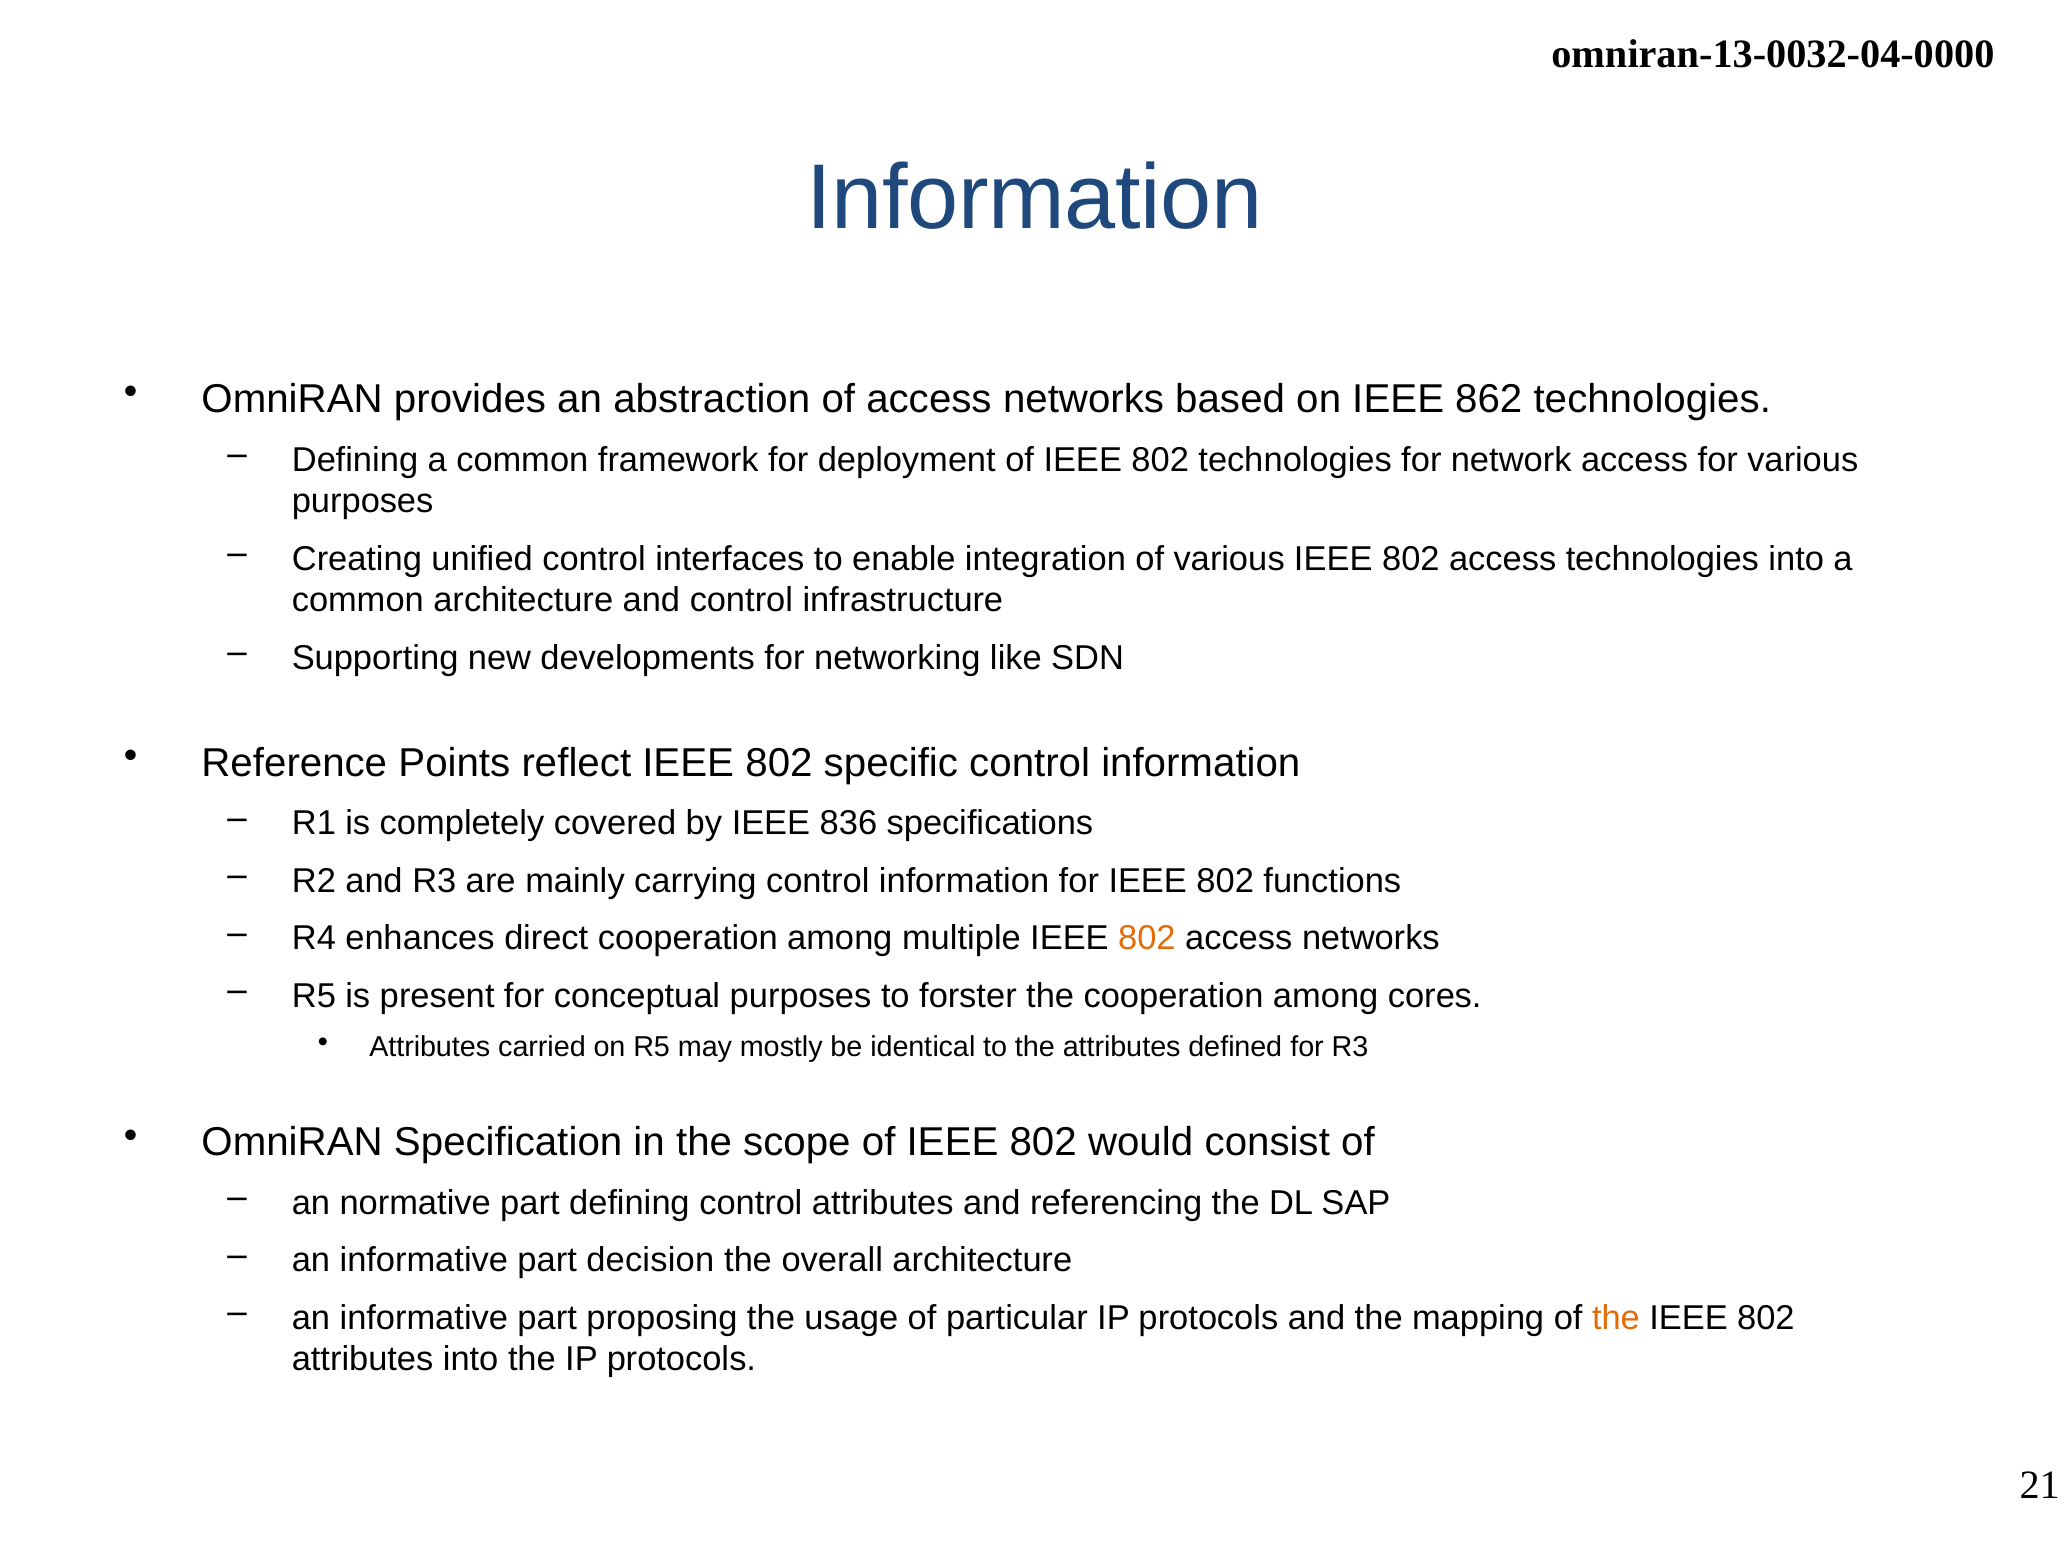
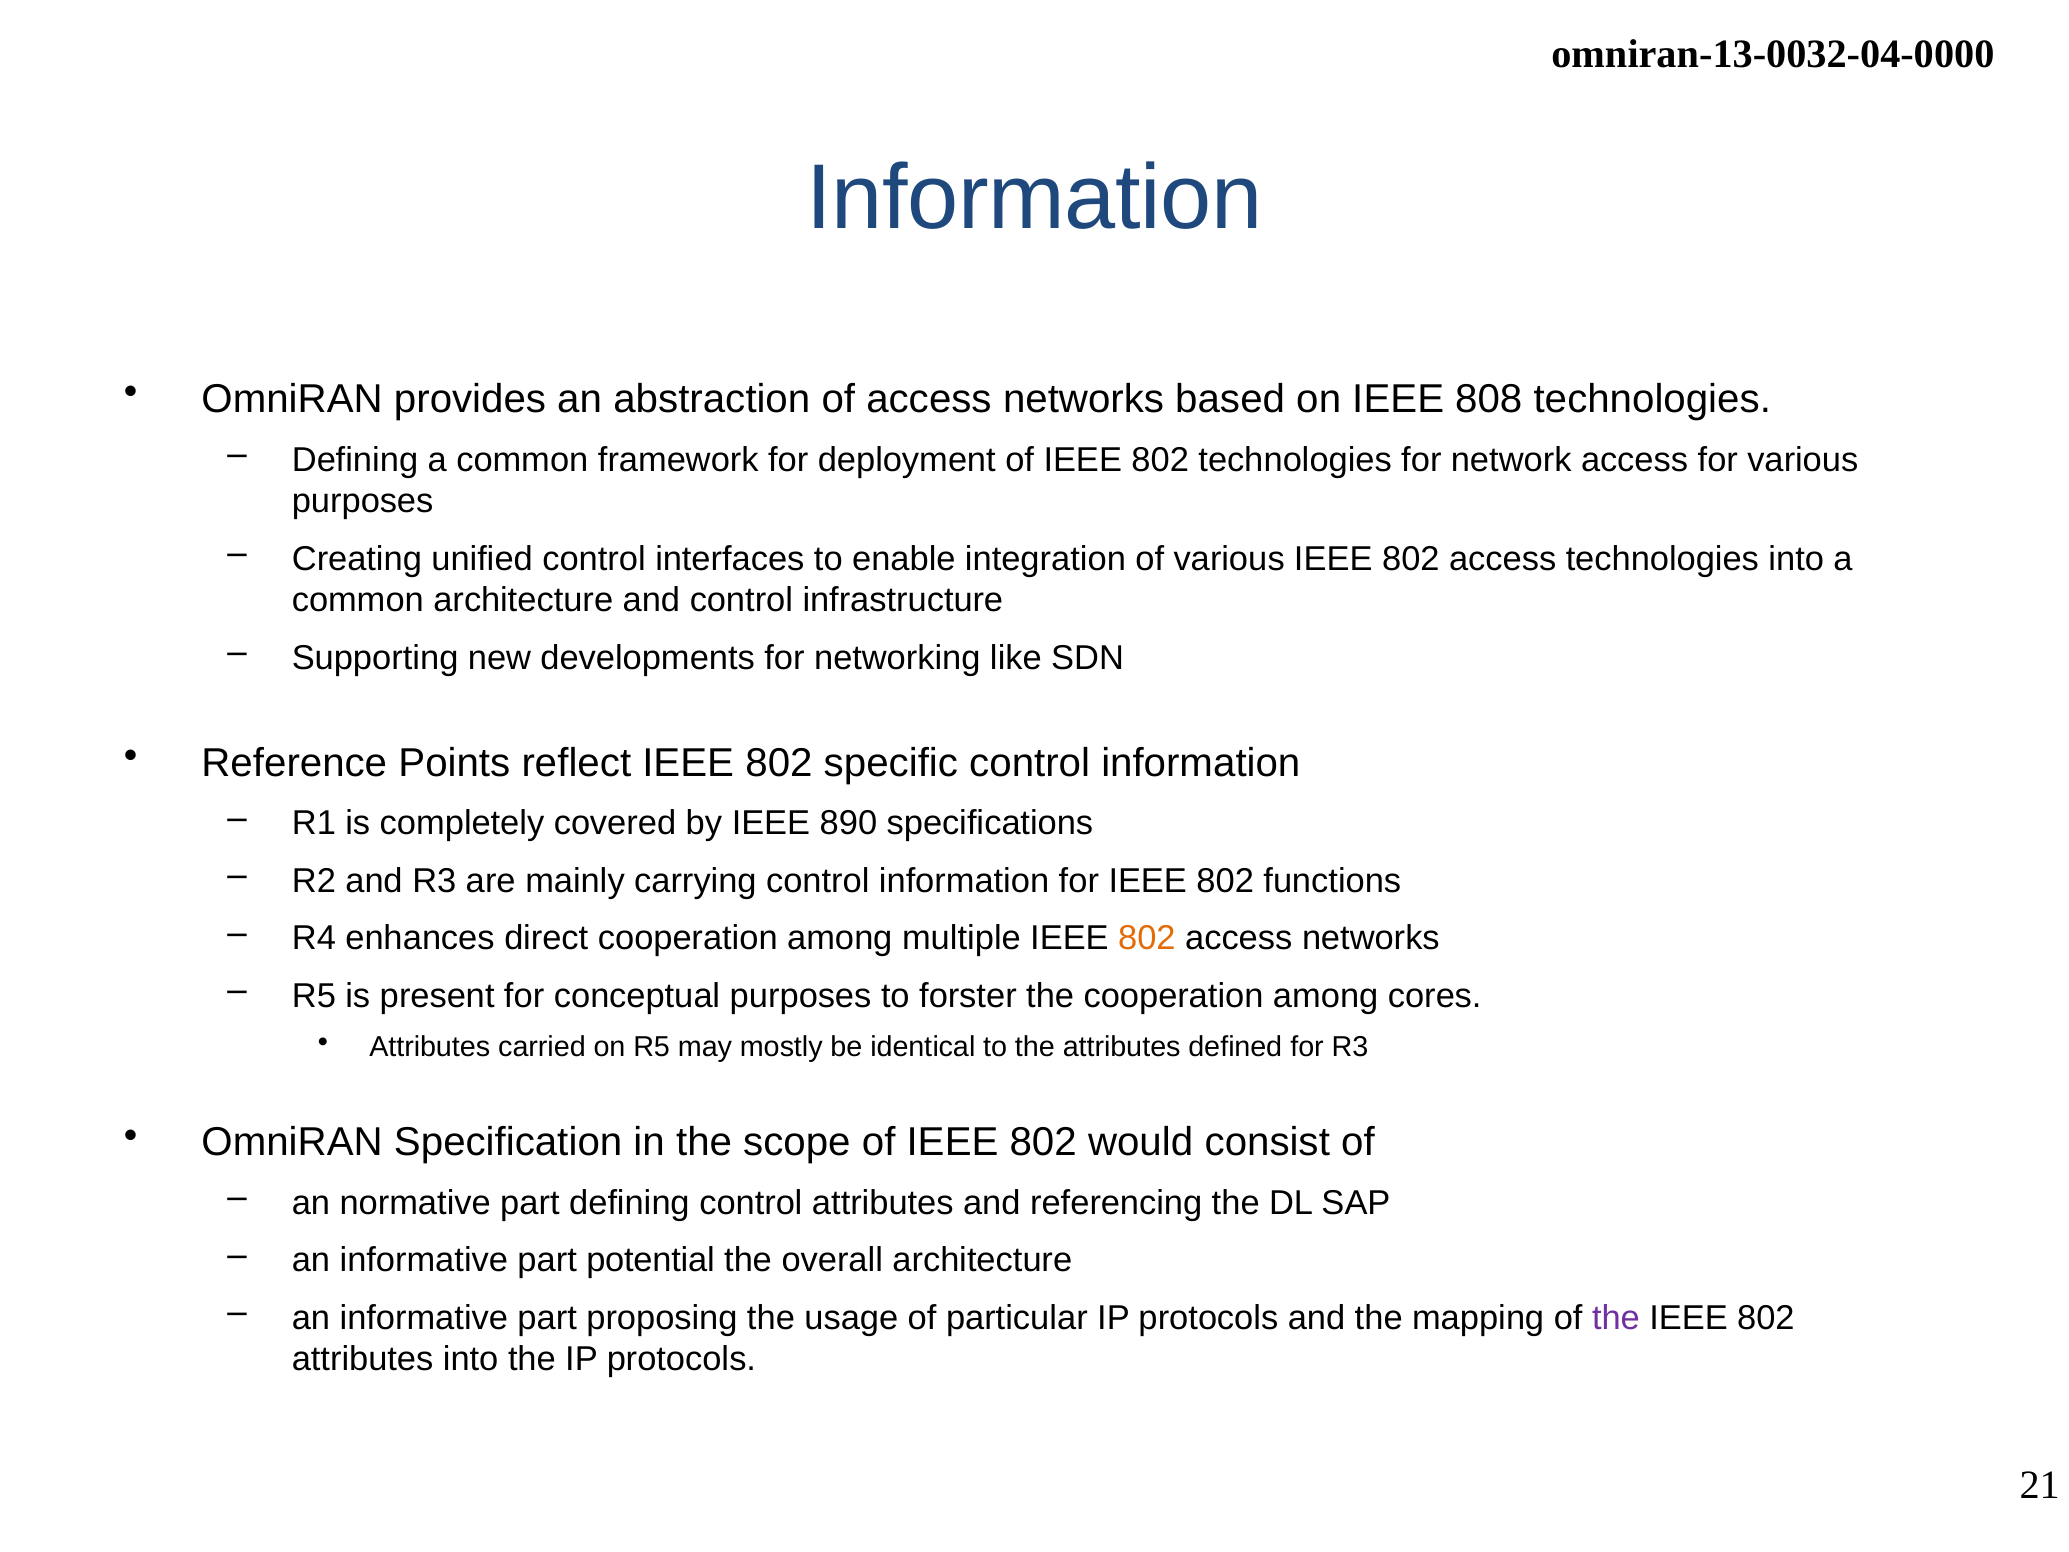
862: 862 -> 808
836: 836 -> 890
decision: decision -> potential
the at (1616, 1318) colour: orange -> purple
